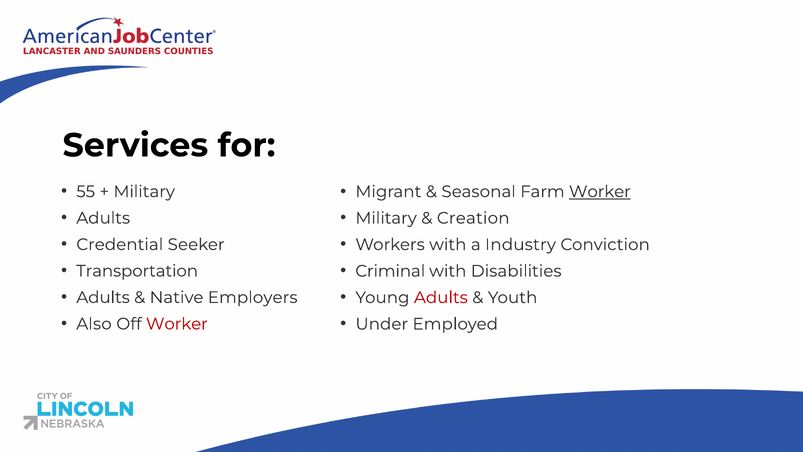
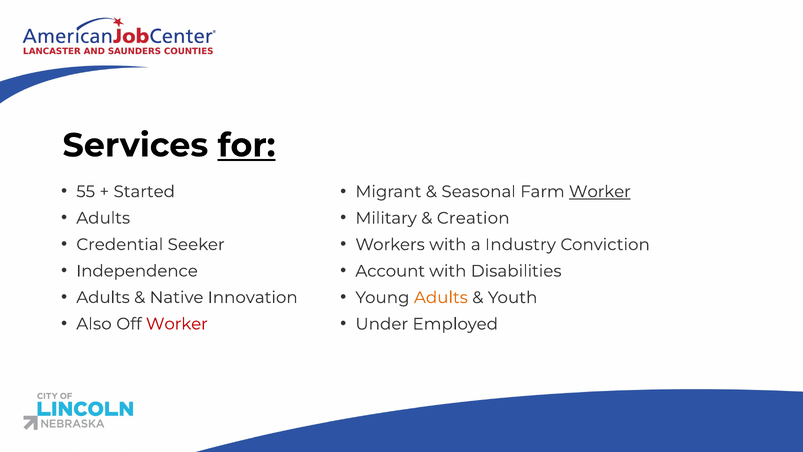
for underline: none -> present
Military at (144, 192): Military -> Started
Transportation: Transportation -> Independence
Criminal: Criminal -> Account
Employers: Employers -> Innovation
Adults at (441, 297) colour: red -> orange
